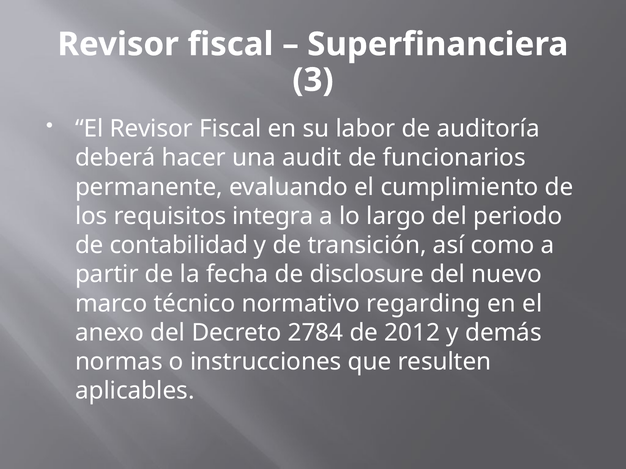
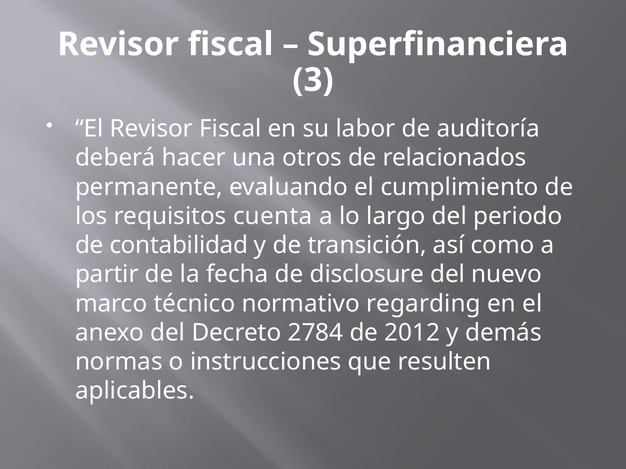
audit: audit -> otros
funcionarios: funcionarios -> relacionados
integra: integra -> cuenta
